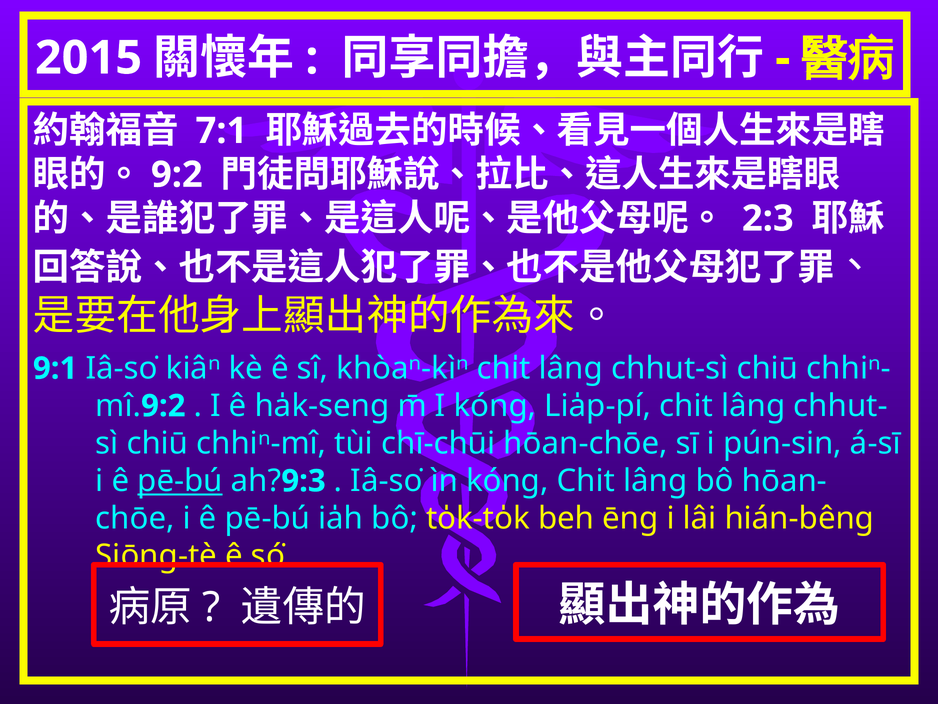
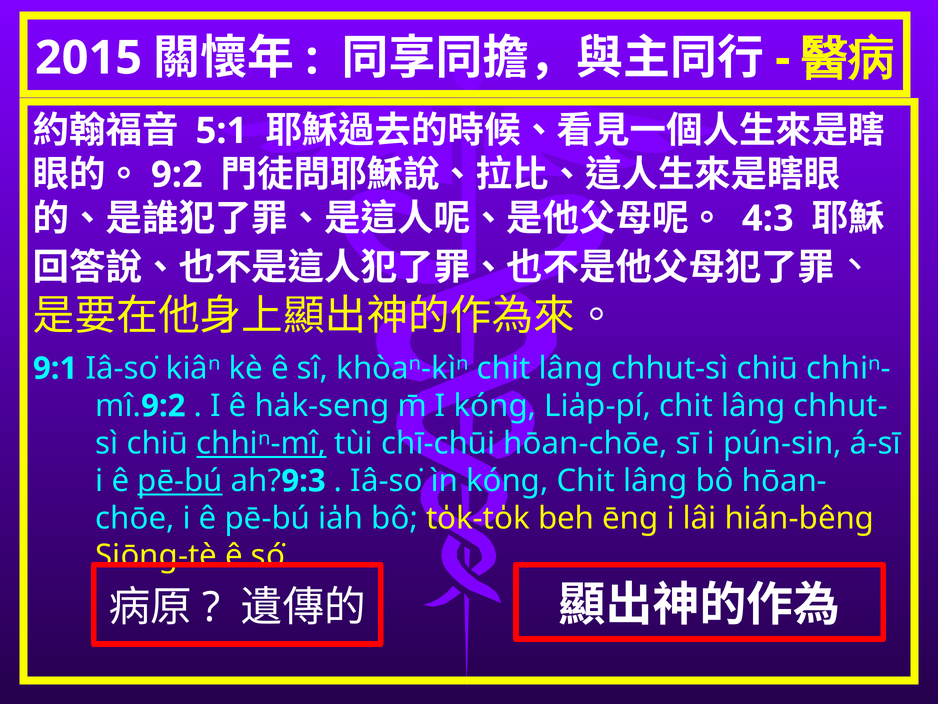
7:1: 7:1 -> 5:1
2:3: 2:3 -> 4:3
chhiⁿ-mî underline: none -> present
